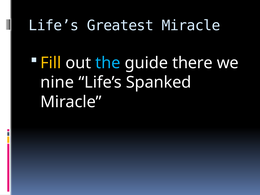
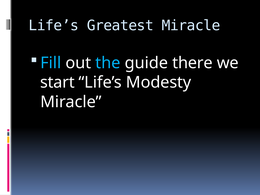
Fill colour: yellow -> light blue
nine: nine -> start
Spanked: Spanked -> Modesty
